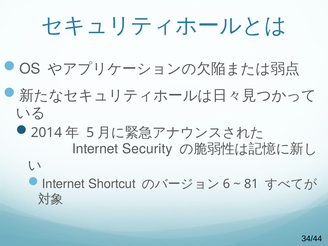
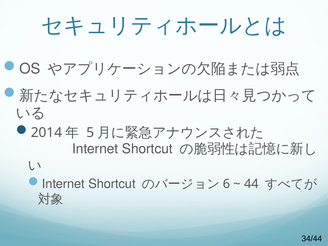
Security at (147, 149): Security -> Shortcut
81: 81 -> 44
